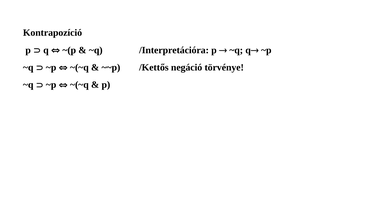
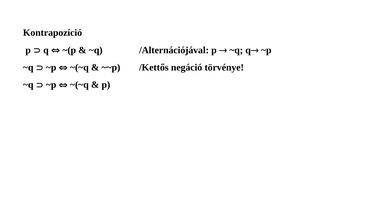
/Interpretációra: /Interpretációra -> /Alternációjával
